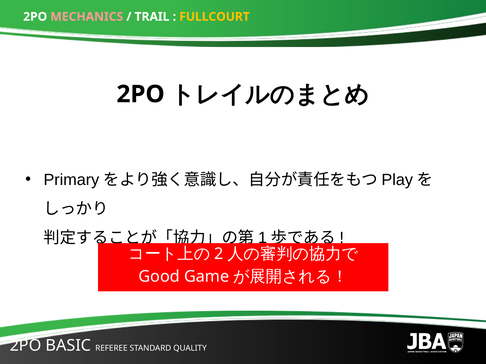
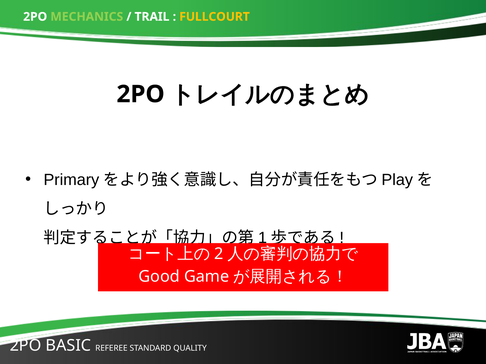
MECHANICS colour: pink -> light green
